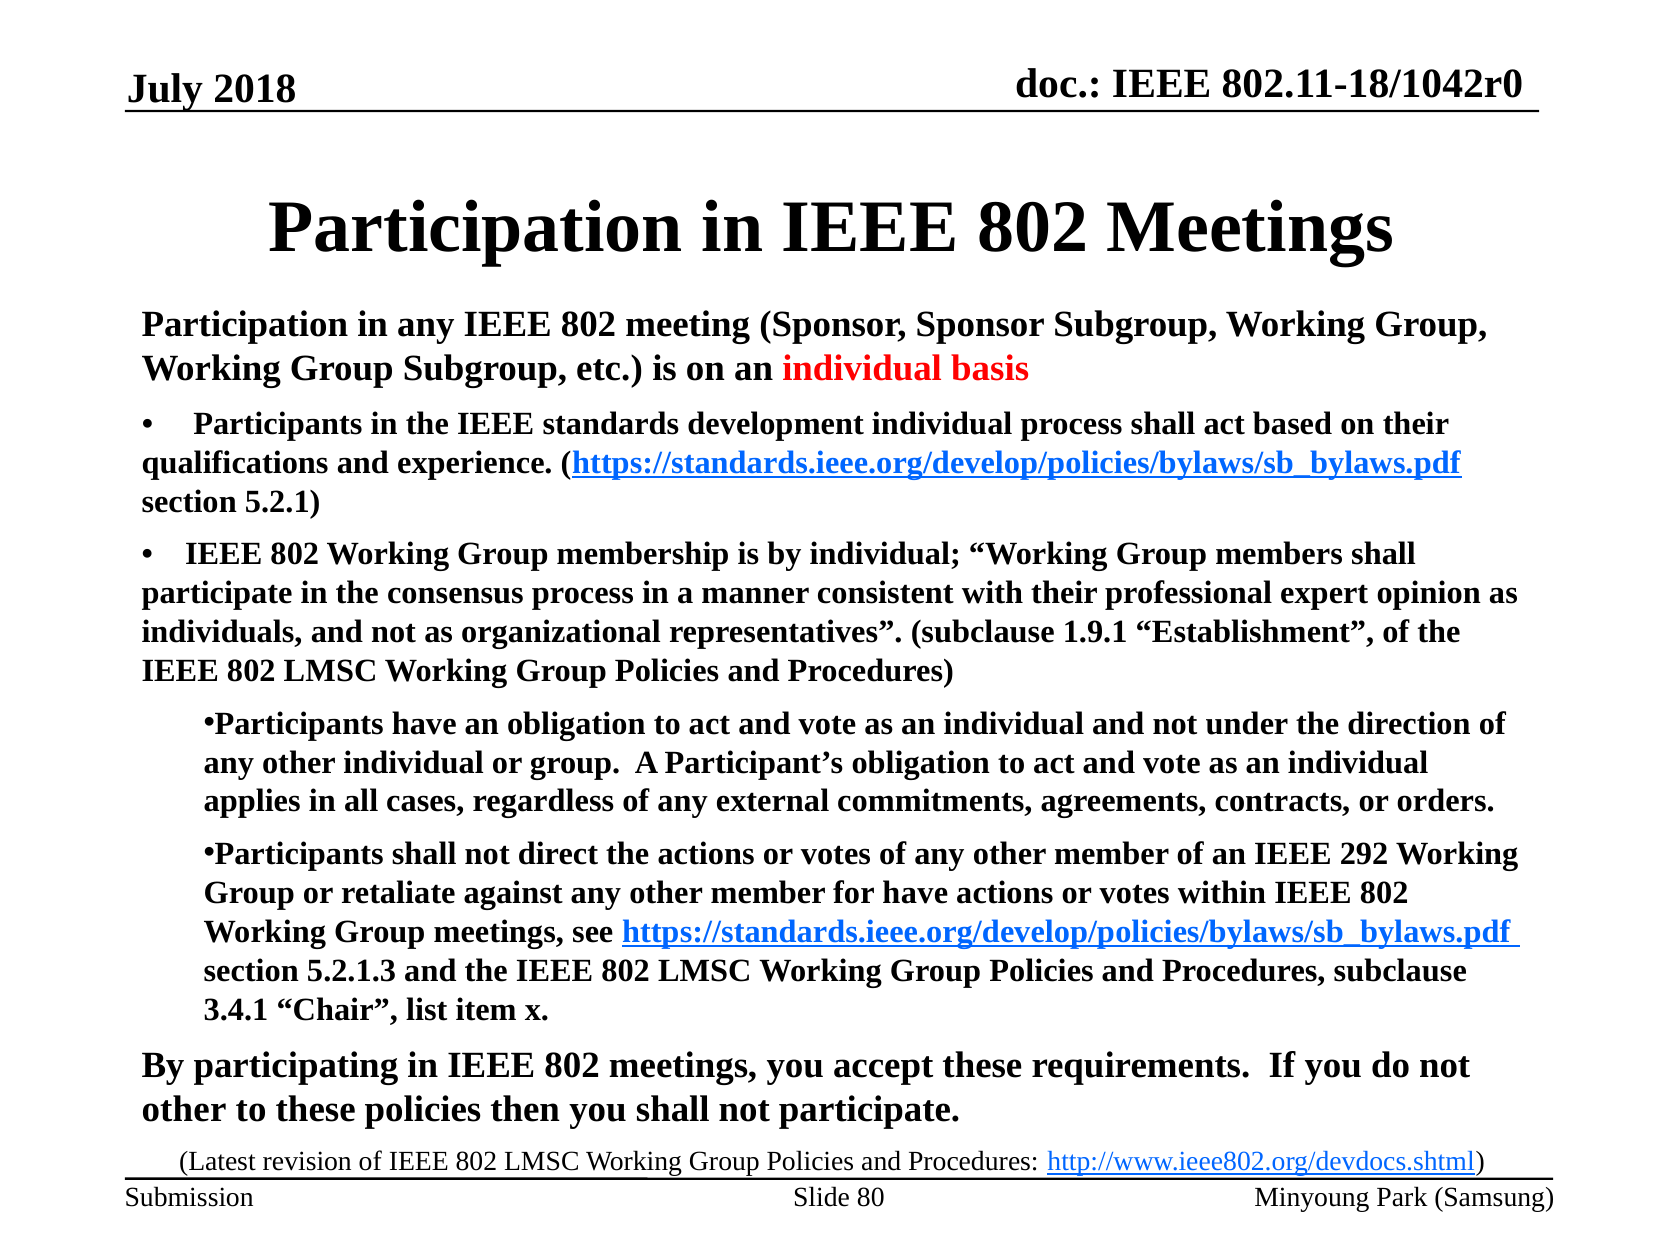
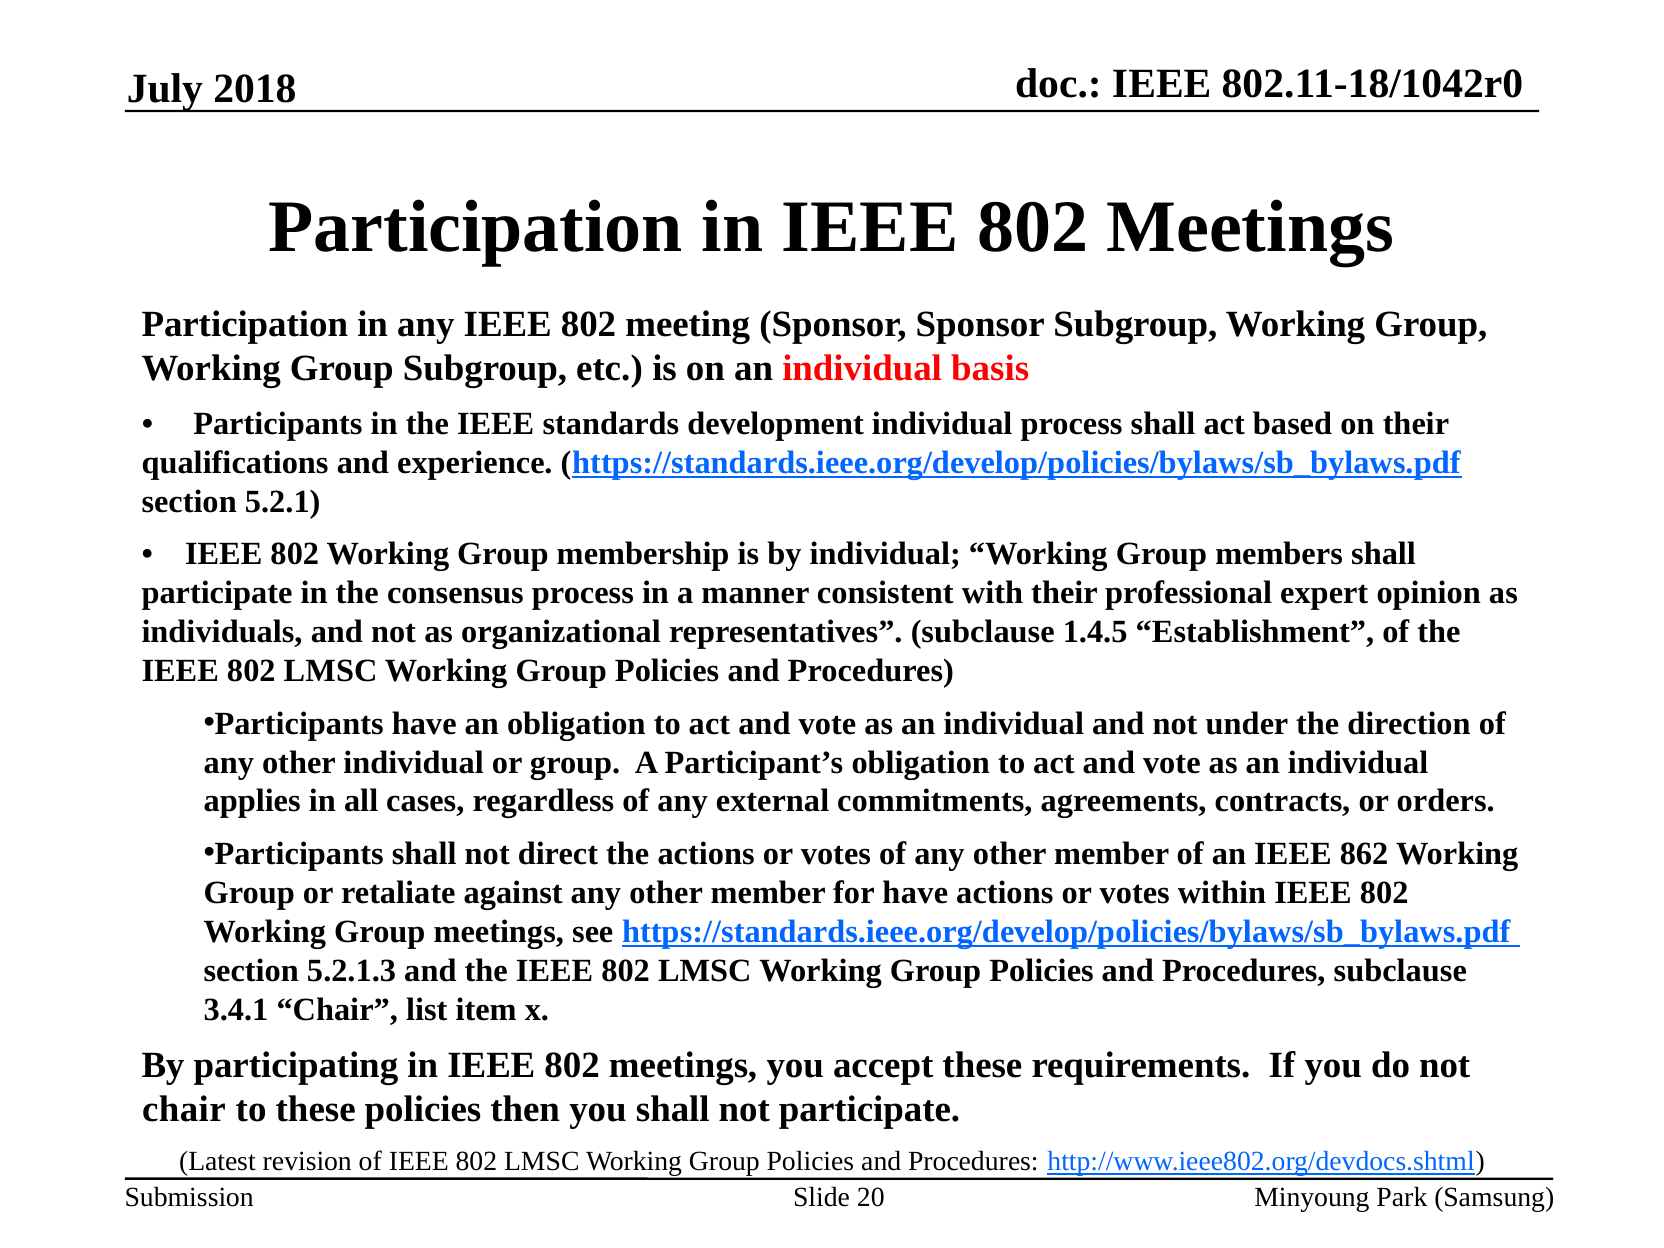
1.9.1: 1.9.1 -> 1.4.5
292: 292 -> 862
other at (184, 1110): other -> chair
80: 80 -> 20
